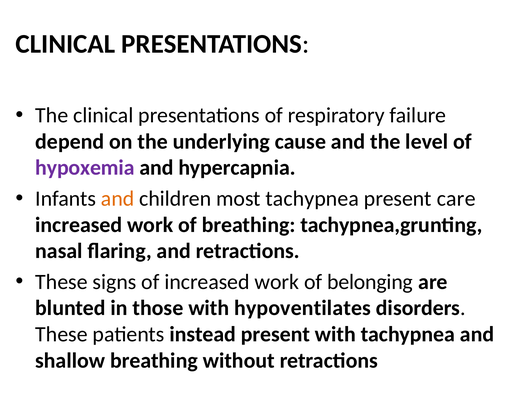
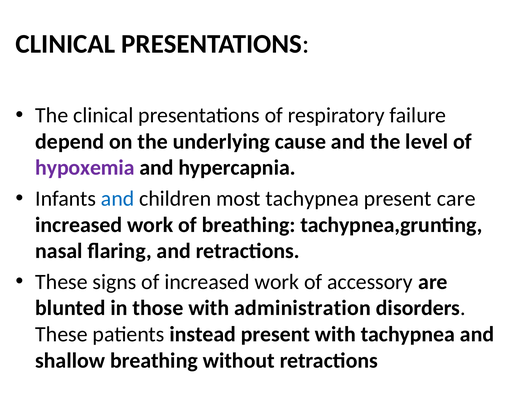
and at (118, 199) colour: orange -> blue
belonging: belonging -> accessory
hypoventilates: hypoventilates -> administration
